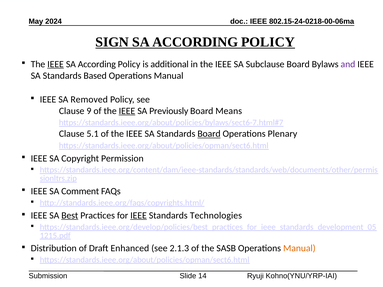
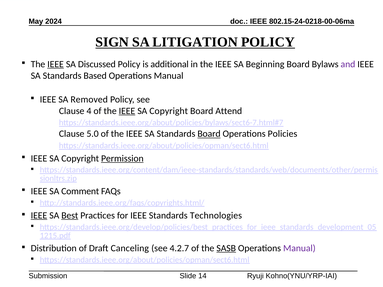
ACCORDING at (195, 42): ACCORDING -> LITIGATION
According at (97, 64): According -> Discussed
Subclause: Subclause -> Beginning
9: 9 -> 4
Previously at (169, 111): Previously -> Copyright
Means: Means -> Attend
5.1: 5.1 -> 5.0
Plenary: Plenary -> Policies
Permission underline: none -> present
IEEE at (39, 216) underline: none -> present
IEEE at (139, 216) underline: present -> none
Enhanced: Enhanced -> Canceling
2.1.3: 2.1.3 -> 4.2.7
SASB underline: none -> present
Manual at (299, 248) colour: orange -> purple
